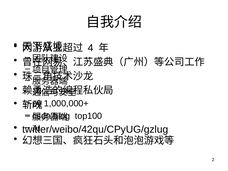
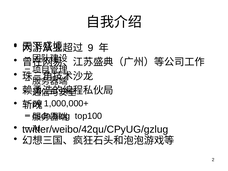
4: 4 -> 9
